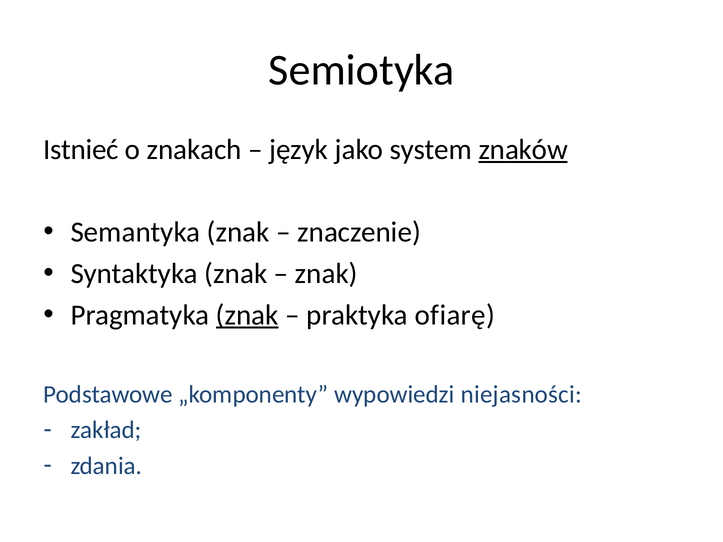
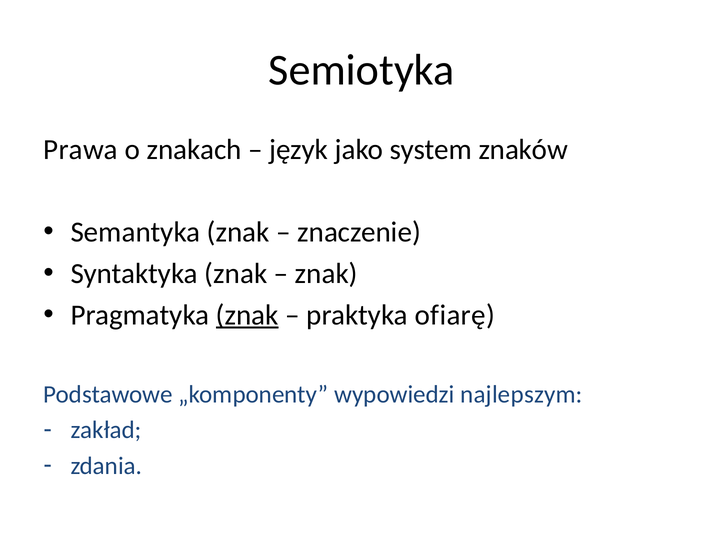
Istnieć: Istnieć -> Prawa
znaków underline: present -> none
niejasności: niejasności -> najlepszym
